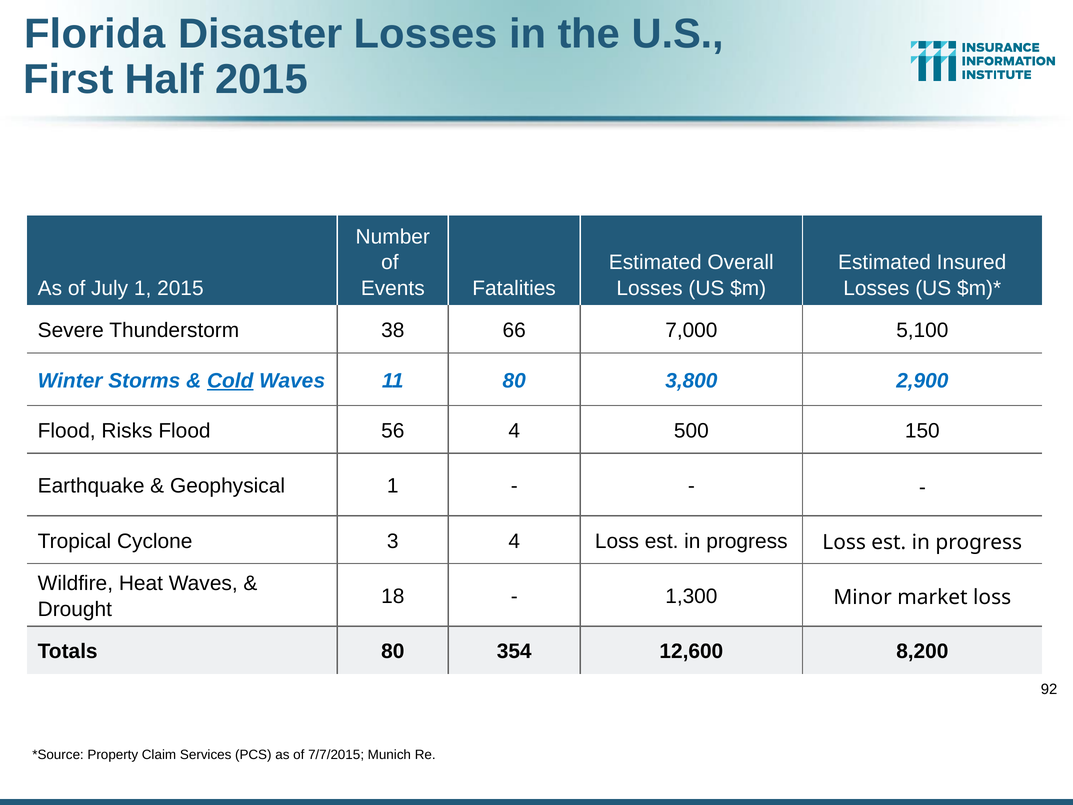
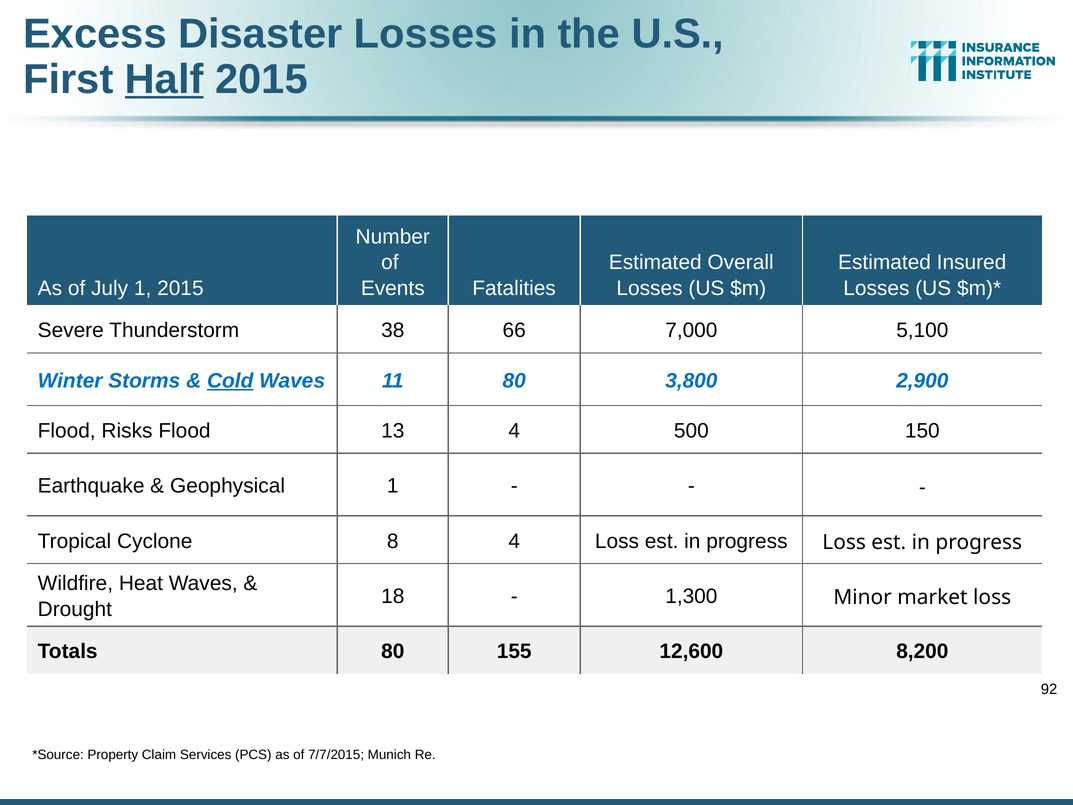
Florida: Florida -> Excess
Half underline: none -> present
56: 56 -> 13
3: 3 -> 8
354: 354 -> 155
